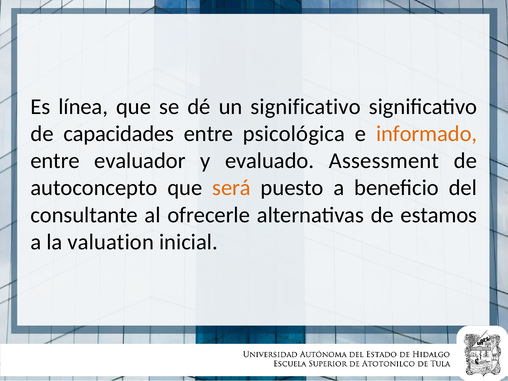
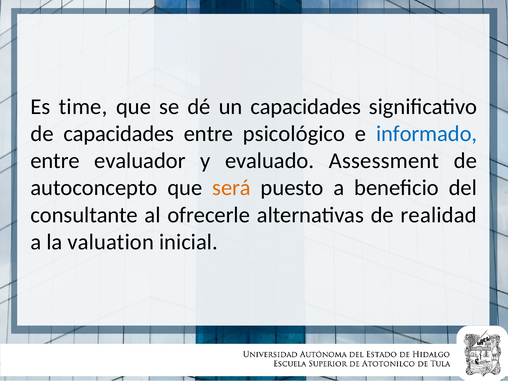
línea: línea -> time
un significativo: significativo -> capacidades
psicológica: psicológica -> psicológico
informado colour: orange -> blue
estamos: estamos -> realidad
